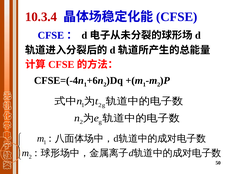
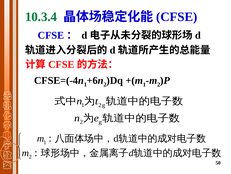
10.3.4 colour: red -> green
